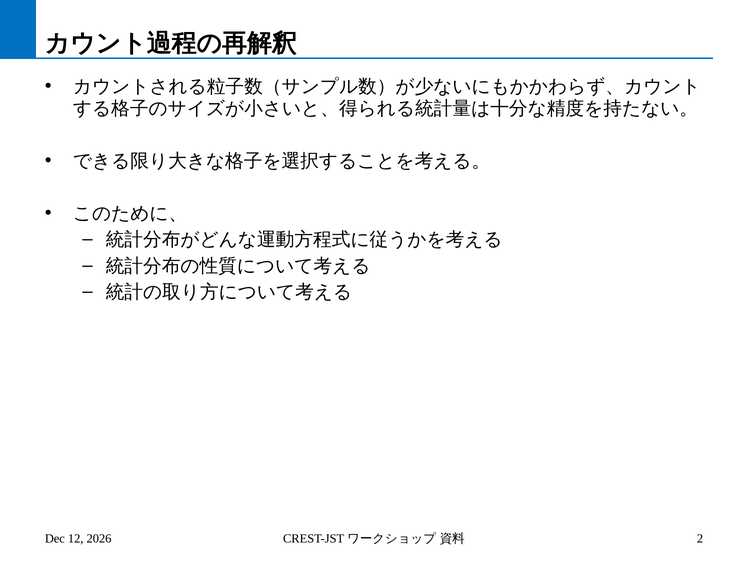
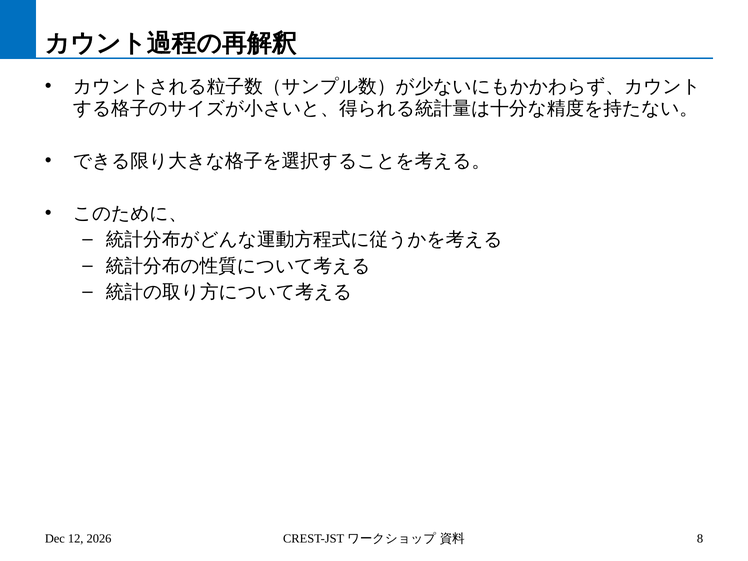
2: 2 -> 8
